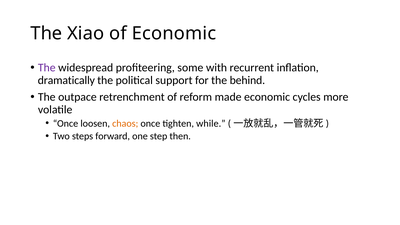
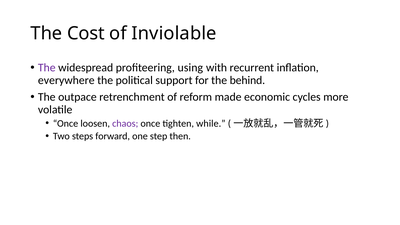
Xiao: Xiao -> Cost
of Economic: Economic -> Inviolable
some: some -> using
dramatically: dramatically -> everywhere
chaos colour: orange -> purple
